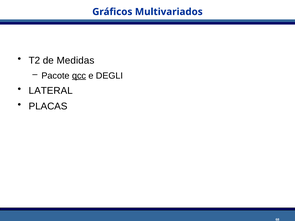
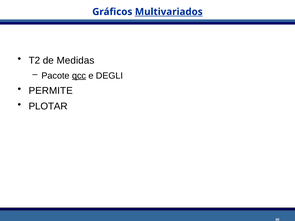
Multivariados underline: none -> present
LATERAL: LATERAL -> PERMITE
PLACAS: PLACAS -> PLOTAR
